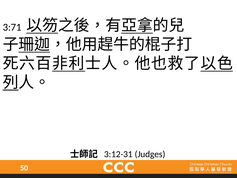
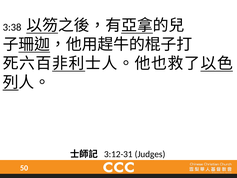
3:71: 3:71 -> 3:38
